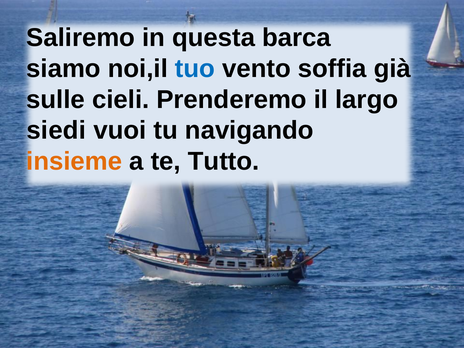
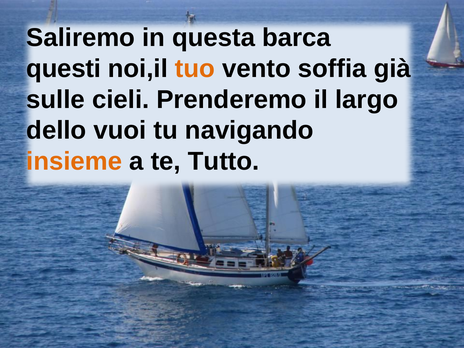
siamo: siamo -> questi
tuo colour: blue -> orange
siedi: siedi -> dello
